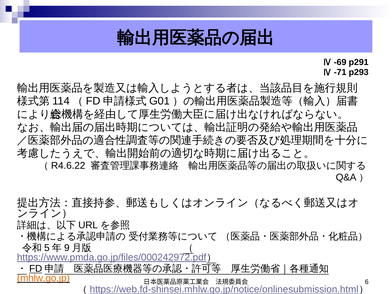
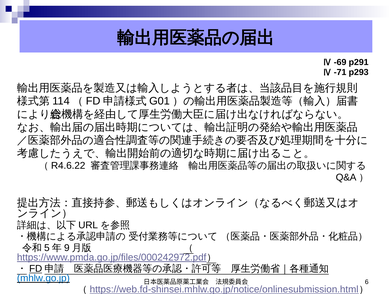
mhlw.go.jp colour: orange -> blue
